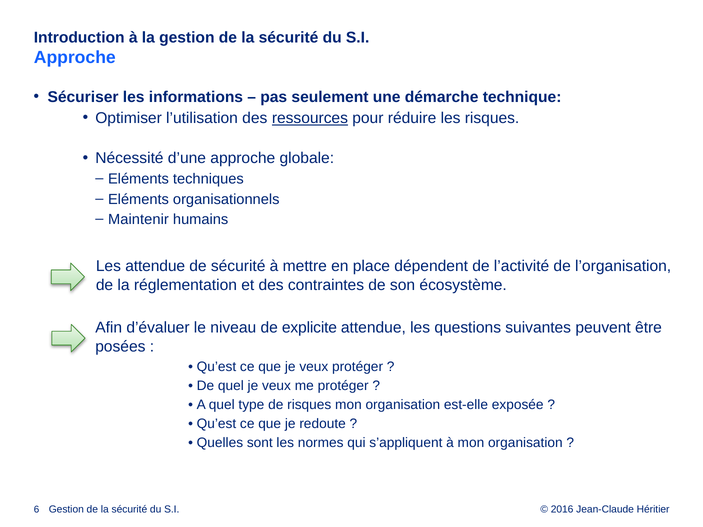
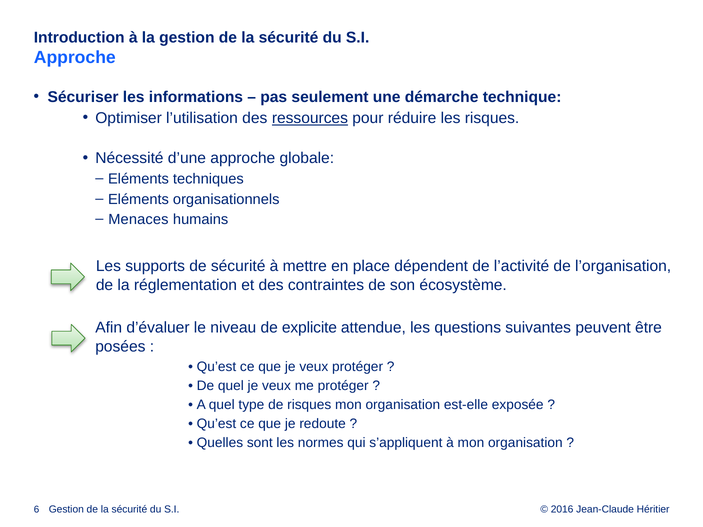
Maintenir: Maintenir -> Menaces
Les attendue: attendue -> supports
